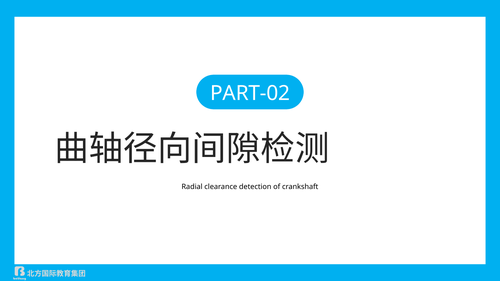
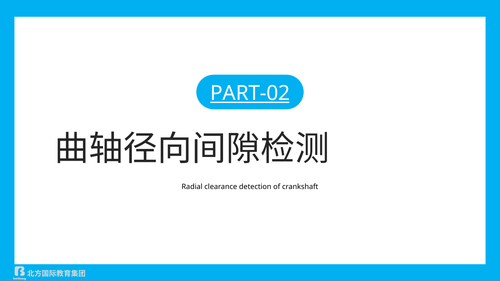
PART-02 underline: none -> present
